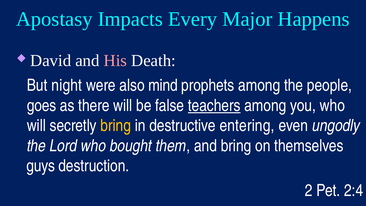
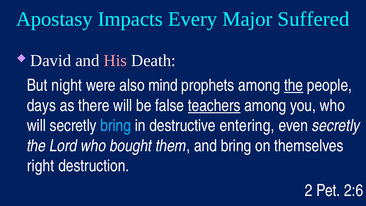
Happens: Happens -> Suffered
the at (294, 85) underline: none -> present
goes: goes -> days
bring at (116, 126) colour: yellow -> light blue
even ungodly: ungodly -> secretly
guys: guys -> right
2:4: 2:4 -> 2:6
